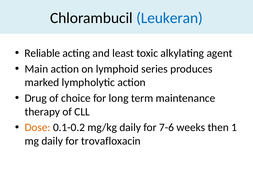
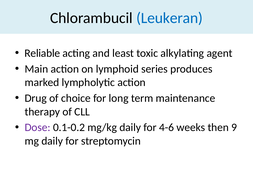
Dose colour: orange -> purple
7-6: 7-6 -> 4-6
1: 1 -> 9
trovafloxacin: trovafloxacin -> streptomycin
